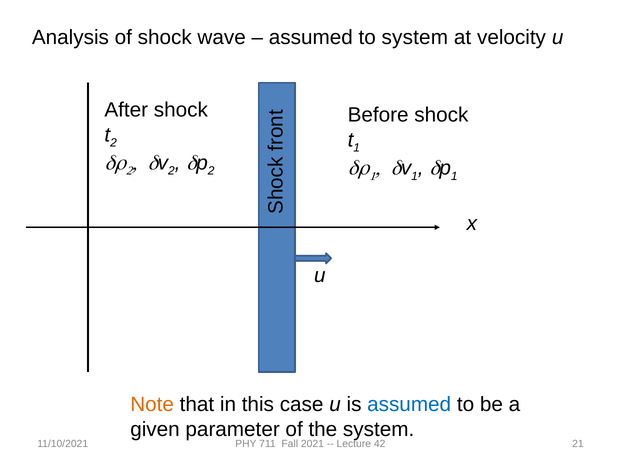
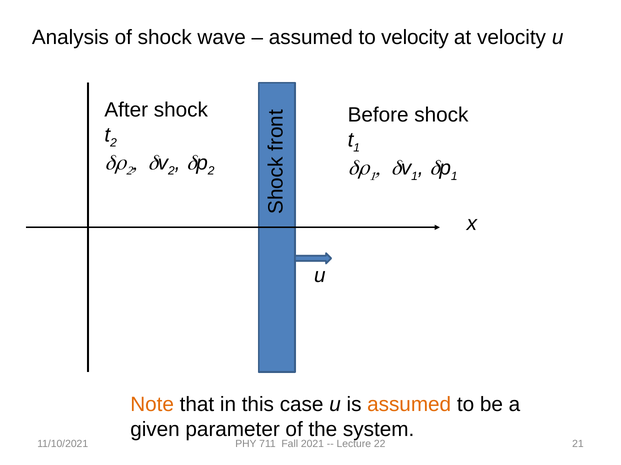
to system: system -> velocity
assumed at (409, 405) colour: blue -> orange
42: 42 -> 22
